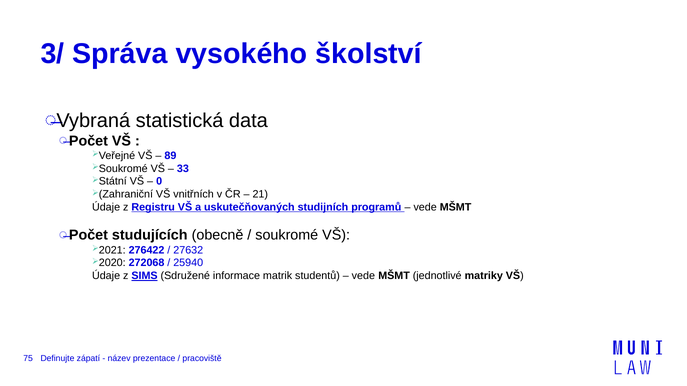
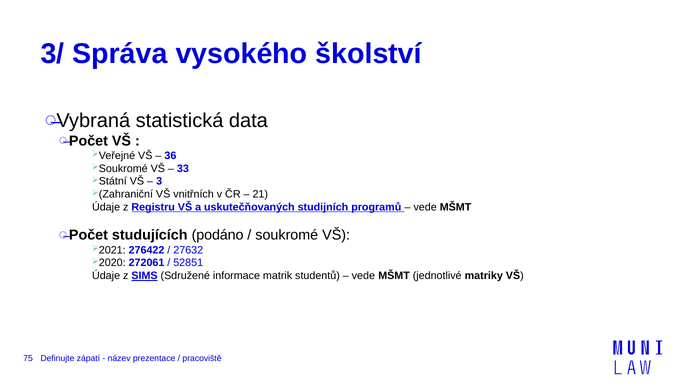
89: 89 -> 36
0: 0 -> 3
obecně: obecně -> podáno
272068: 272068 -> 272061
25940: 25940 -> 52851
